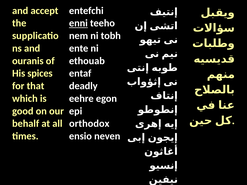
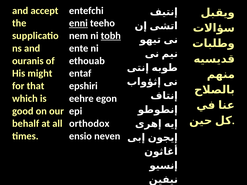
tobh underline: none -> present
spices: spices -> might
deadly: deadly -> epshiri
